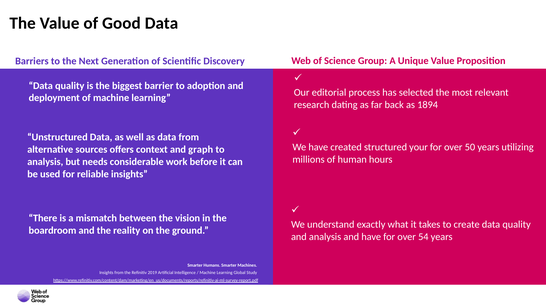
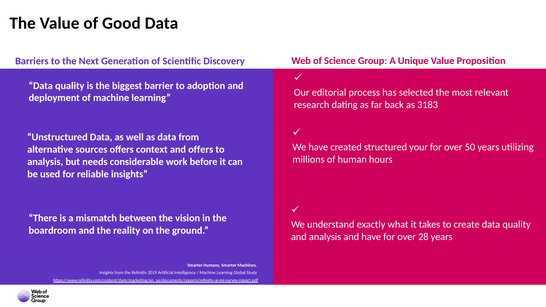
1894: 1894 -> 3183
and graph: graph -> offers
54: 54 -> 28
